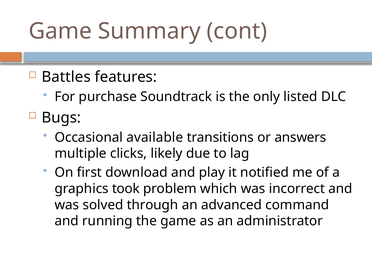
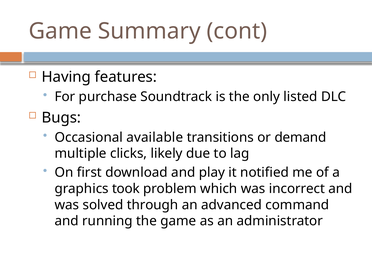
Battles: Battles -> Having
answers: answers -> demand
